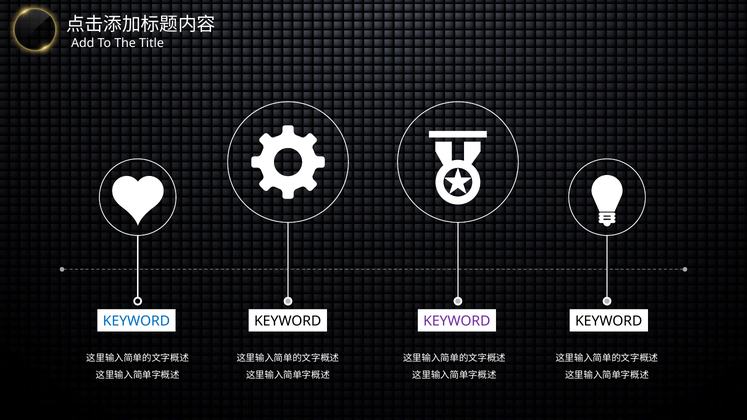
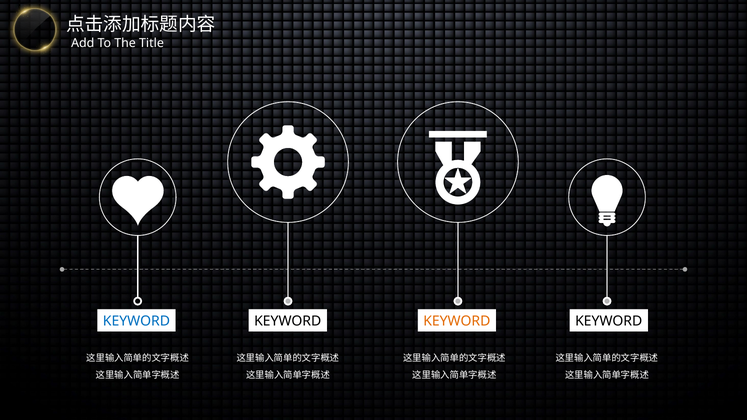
KEYWORD at (457, 321) colour: purple -> orange
